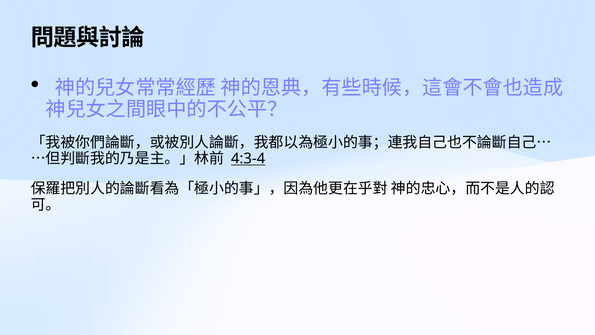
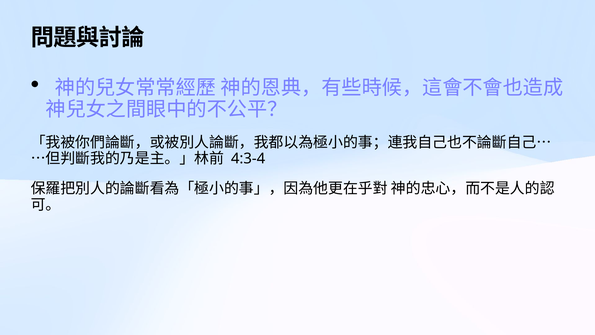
4:3-4 underline: present -> none
